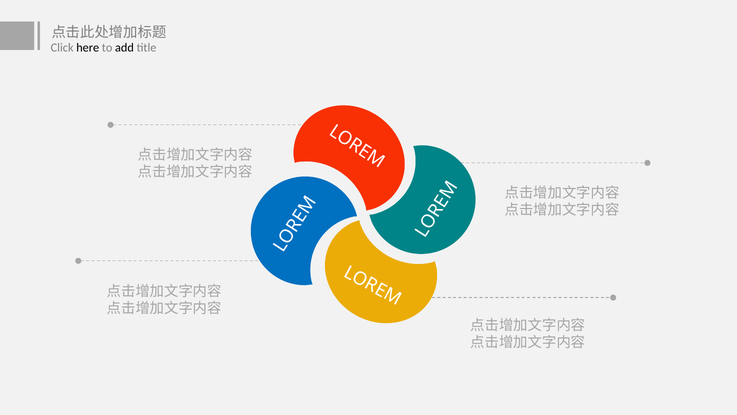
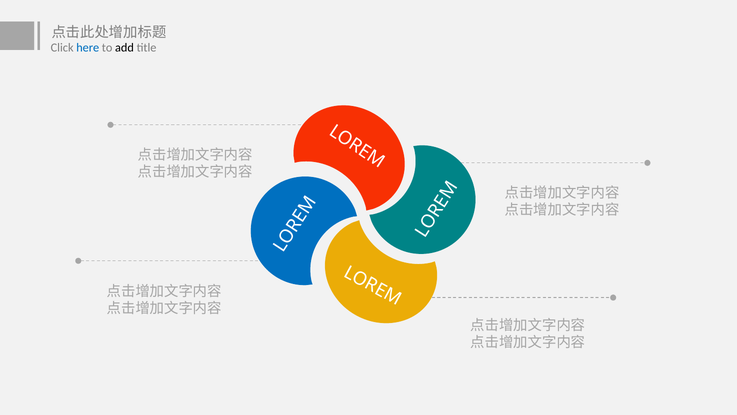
here colour: black -> blue
